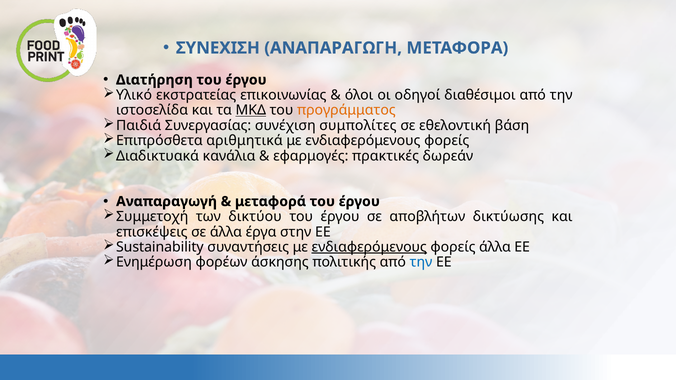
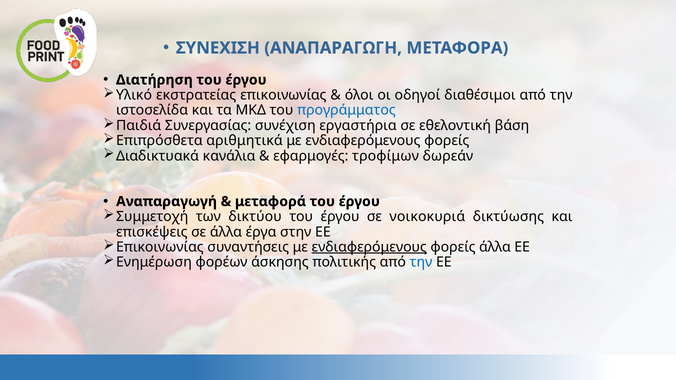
ΜΚΔ underline: present -> none
προγράμματος colour: orange -> blue
συμπολίτες: συμπολίτες -> εργαστήρια
πρακτικές: πρακτικές -> τροφίμων
αποβλήτων: αποβλήτων -> νοικοκυριά
Sustainability at (160, 247): Sustainability -> Επικοινωνίας
